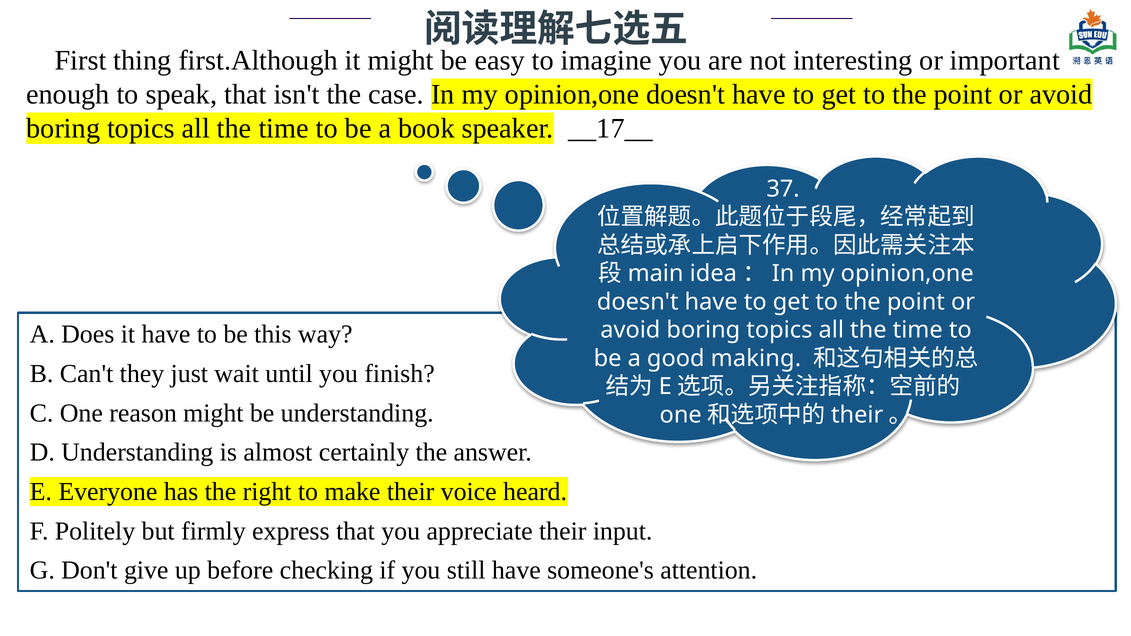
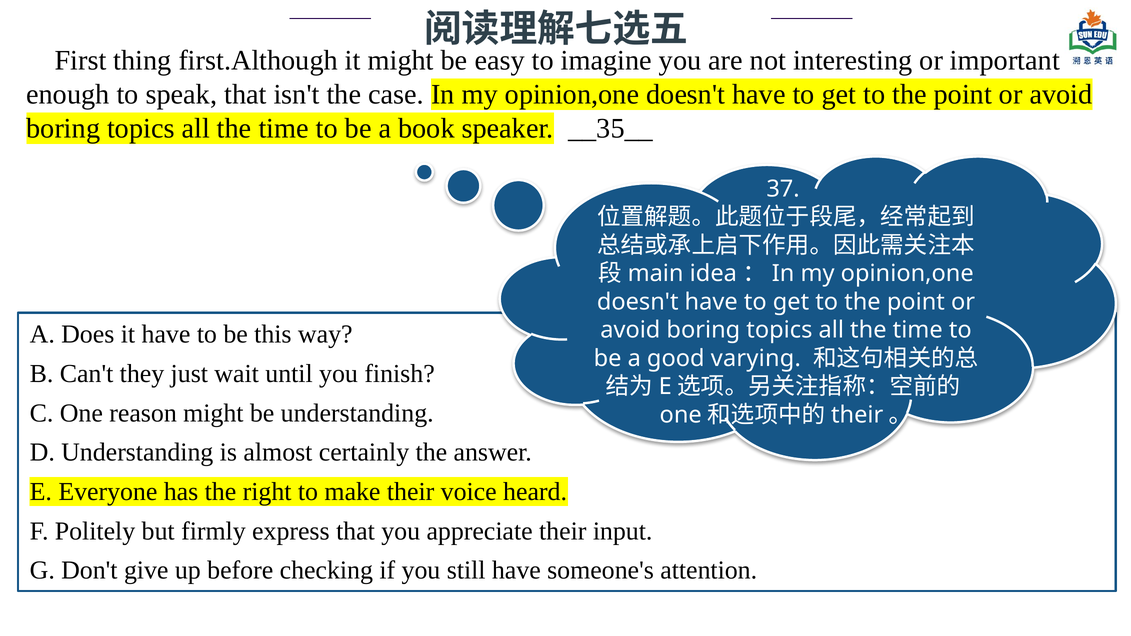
__17__: __17__ -> __35__
making: making -> varying
